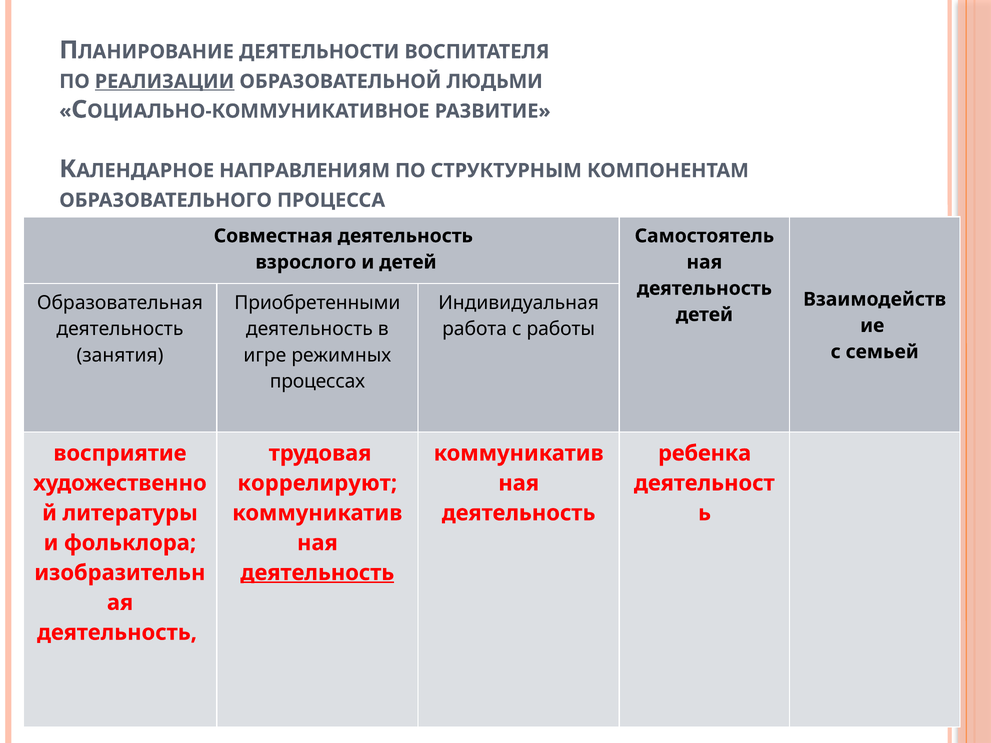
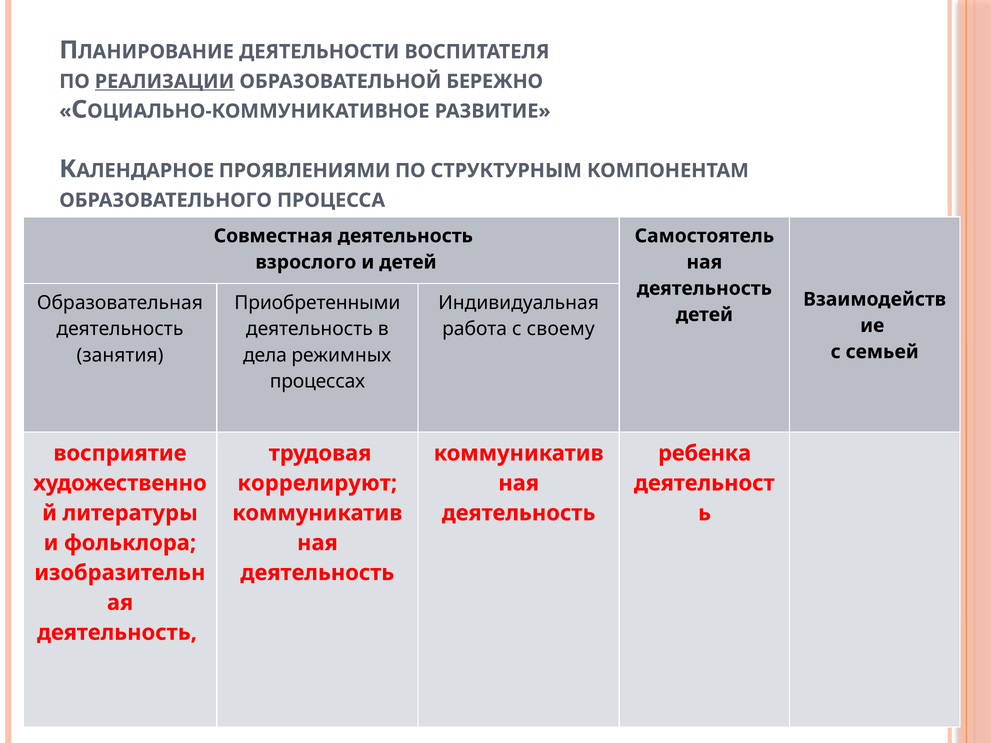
ЛЮДЬМИ: ЛЮДЬМИ -> БЕРЕЖНО
НАПРАВЛЕНИЯМ: НАПРАВЛЕНИЯМ -> ПРОЯВЛЕНИЯМИ
работы: работы -> своему
игре: игре -> дела
деятельность at (317, 573) underline: present -> none
